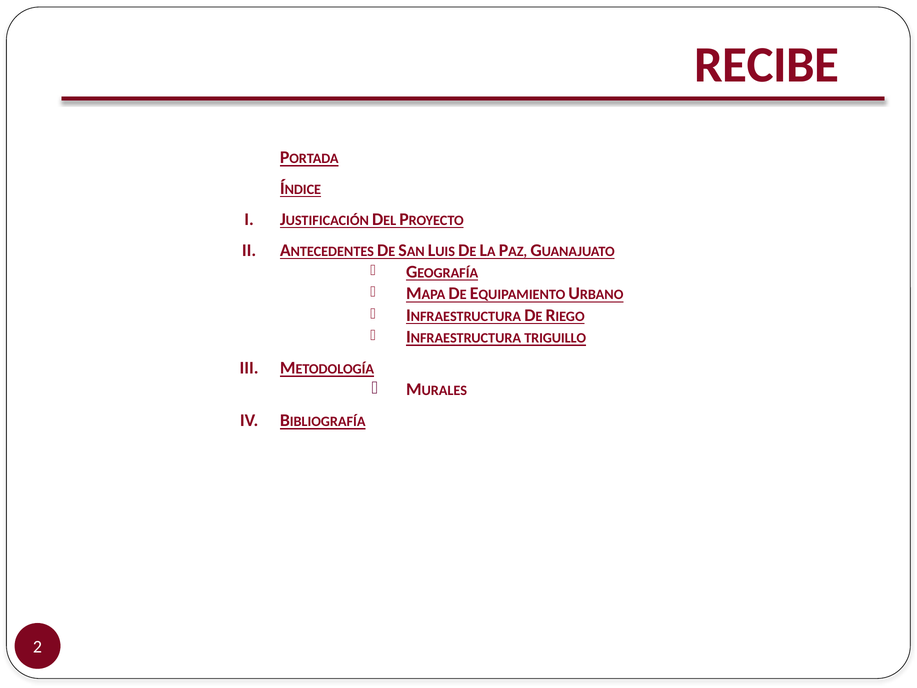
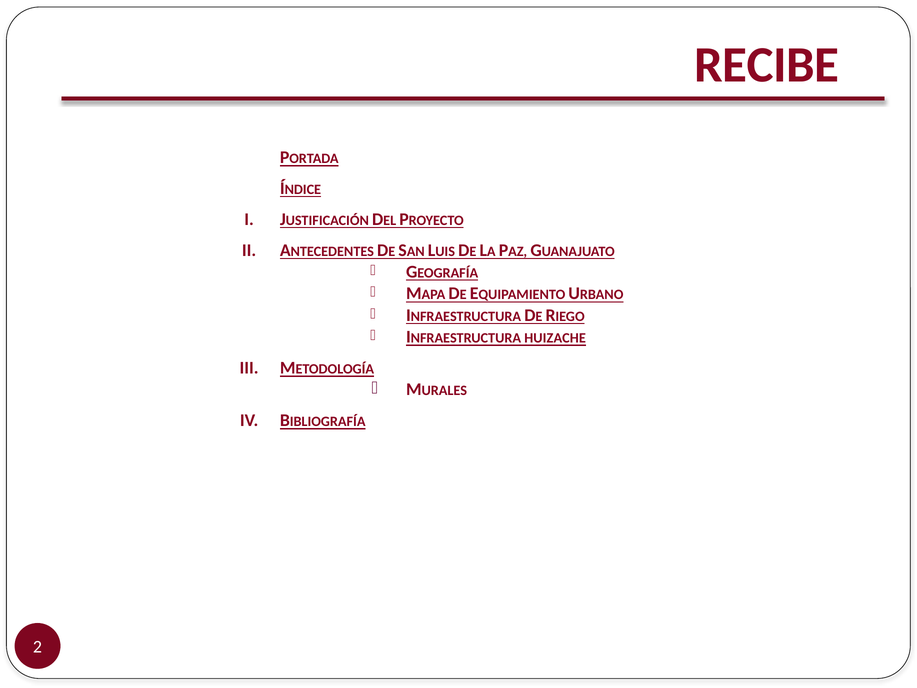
TRIGUILLO: TRIGUILLO -> HUIZACHE
